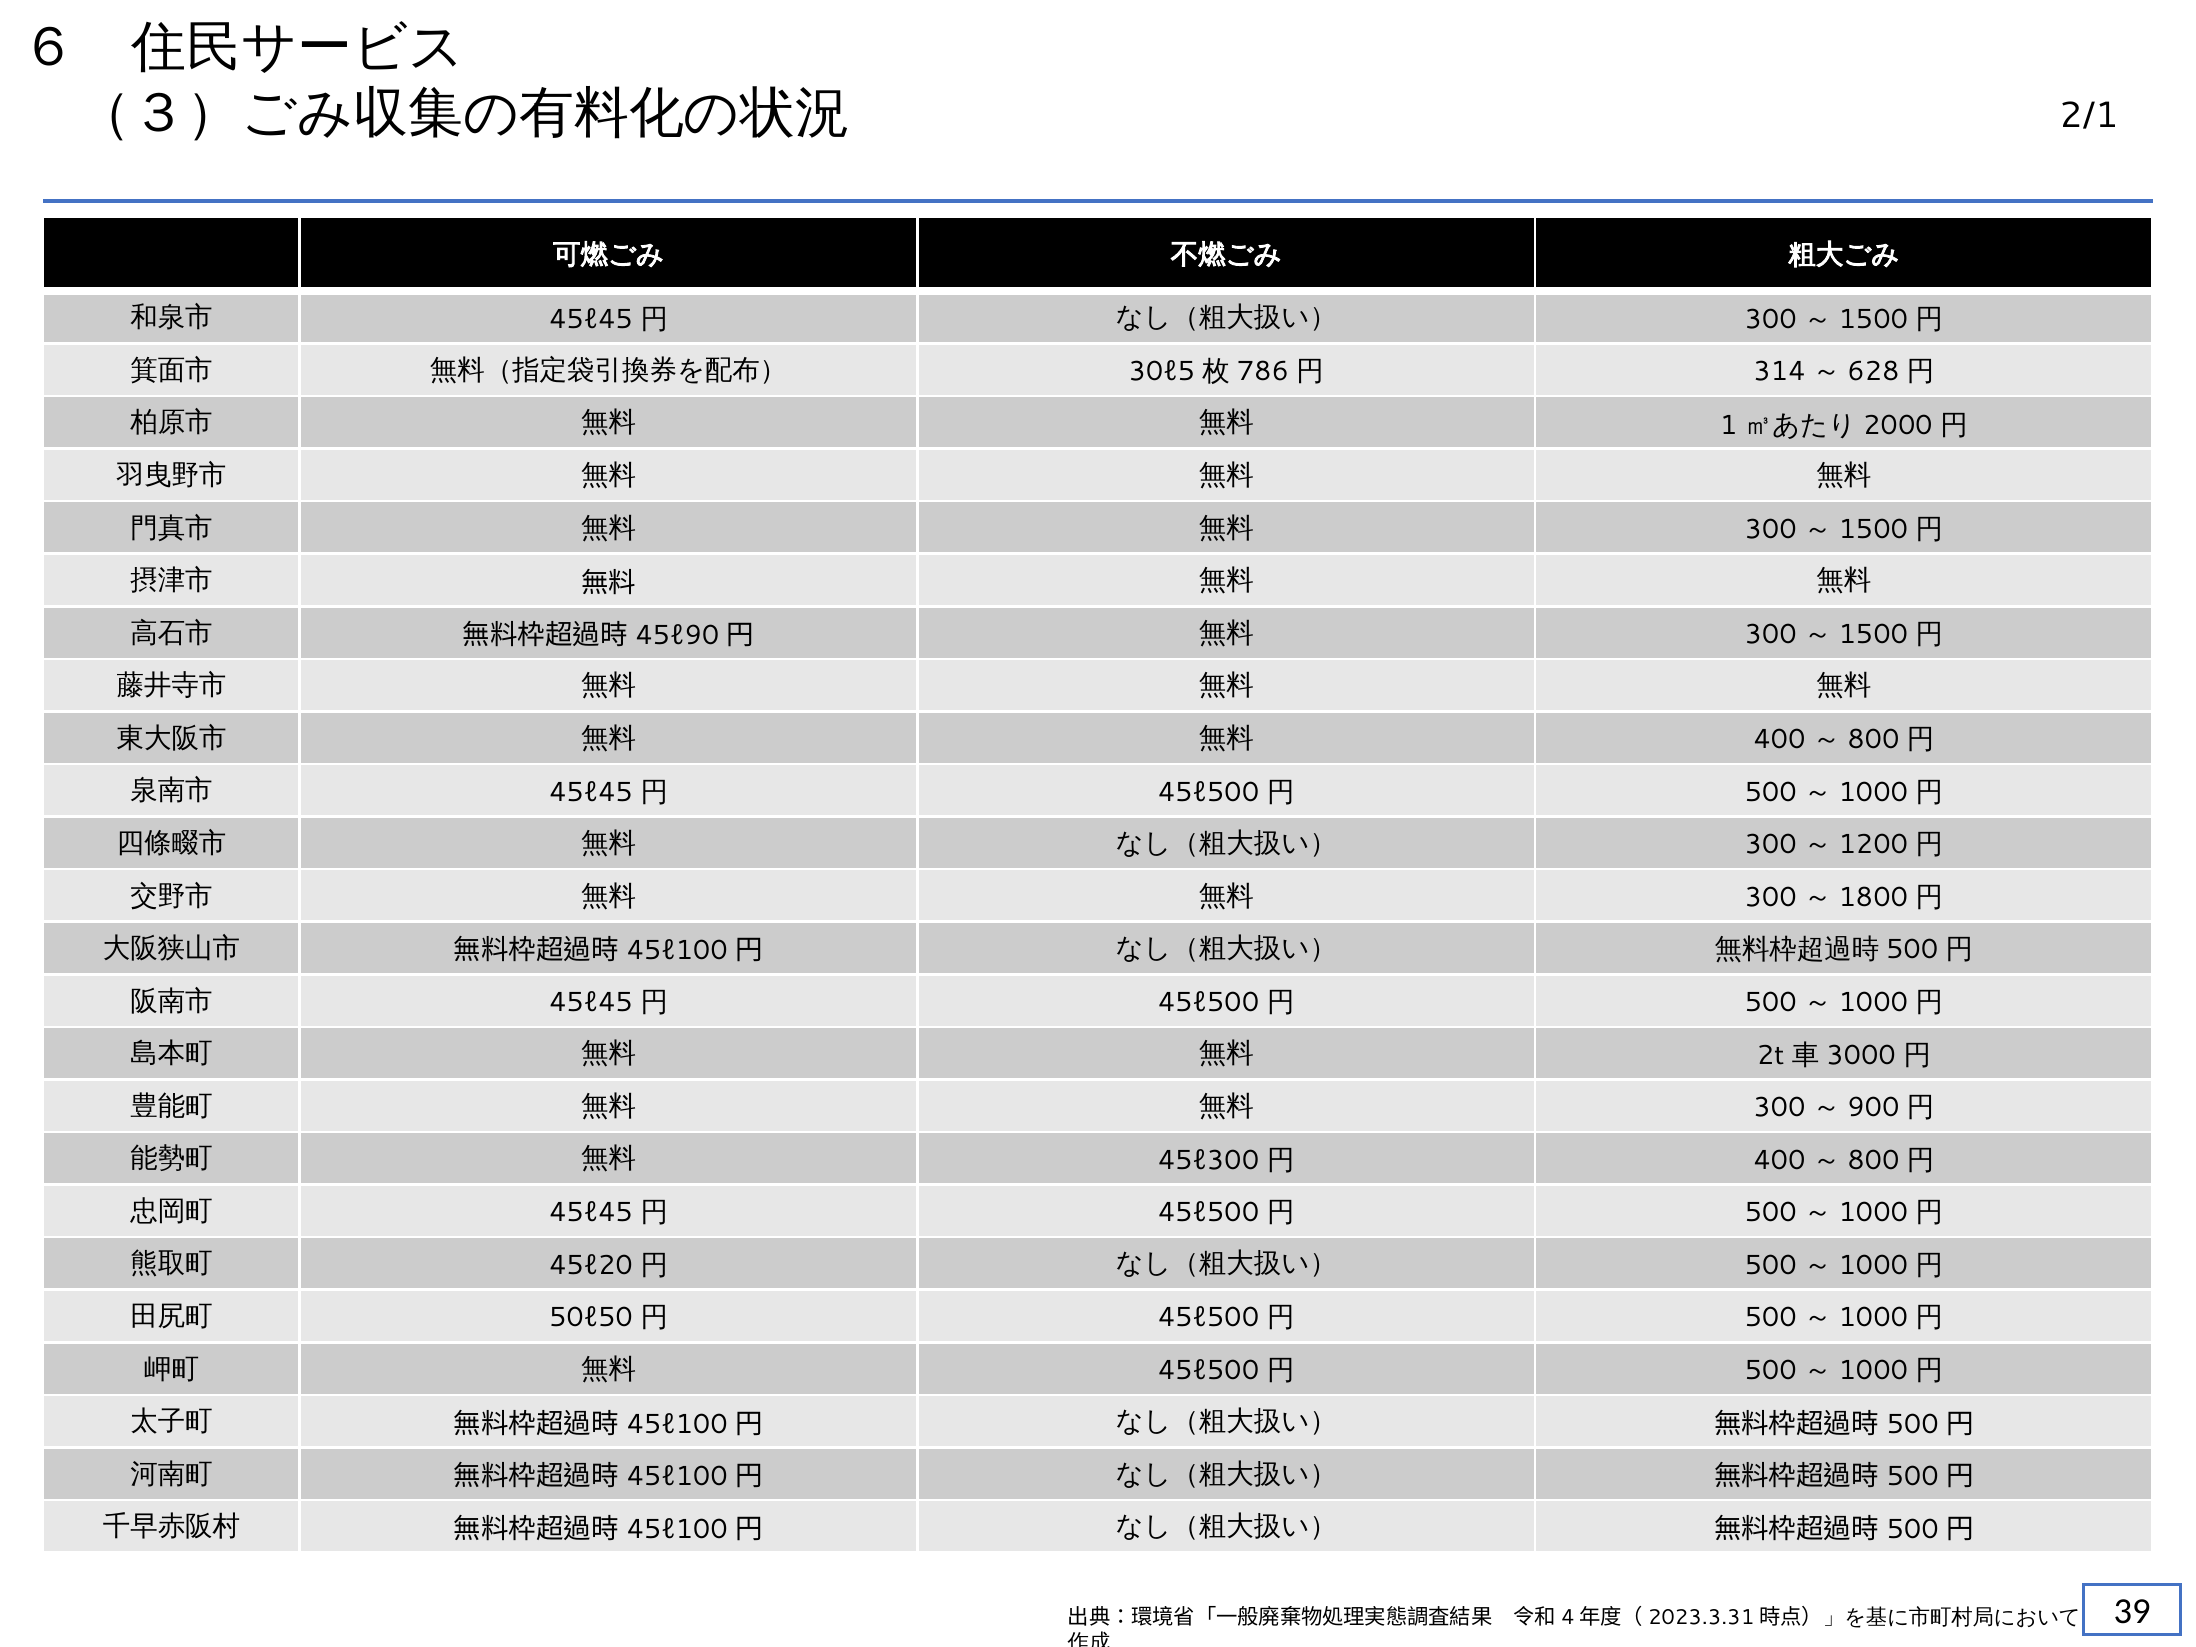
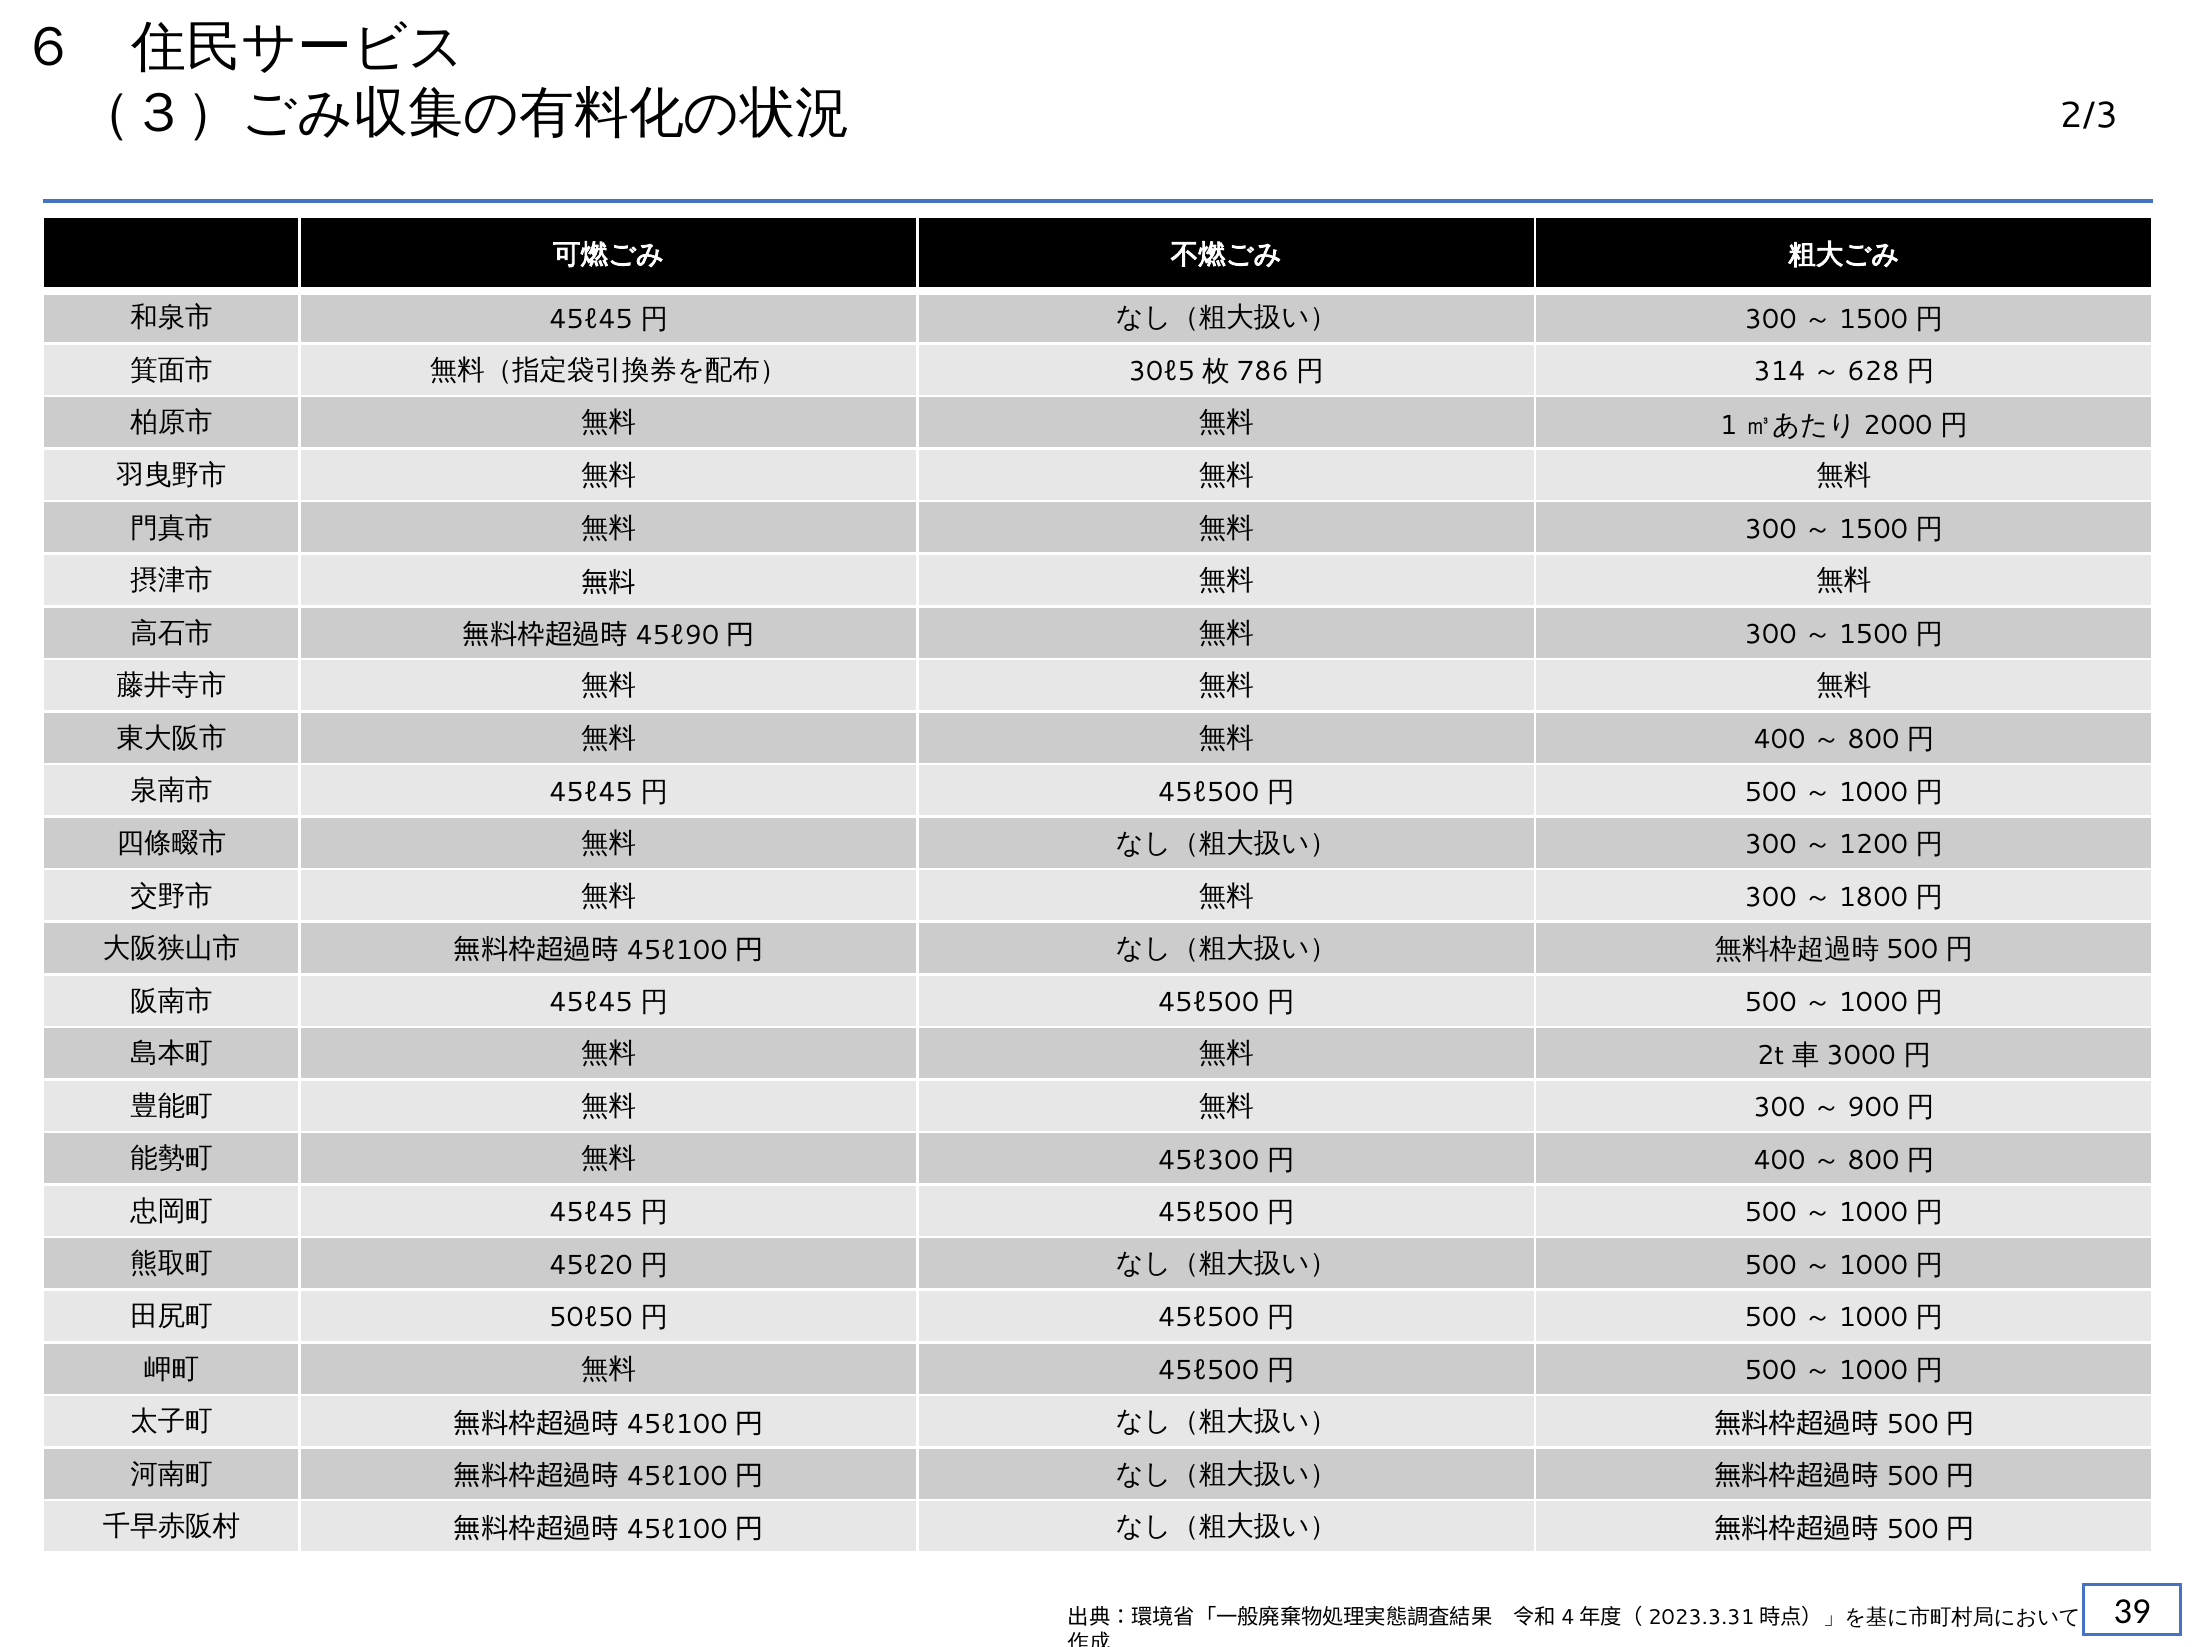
2/1: 2/1 -> 2/3
